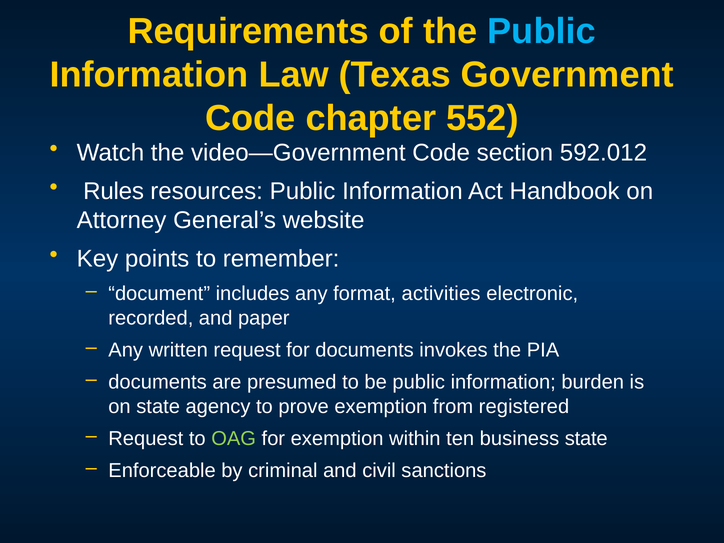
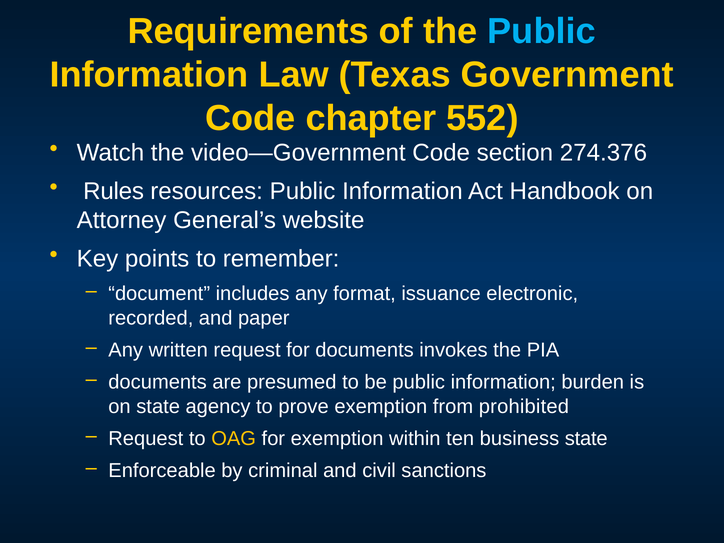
592.012: 592.012 -> 274.376
activities: activities -> issuance
registered: registered -> prohibited
OAG colour: light green -> yellow
